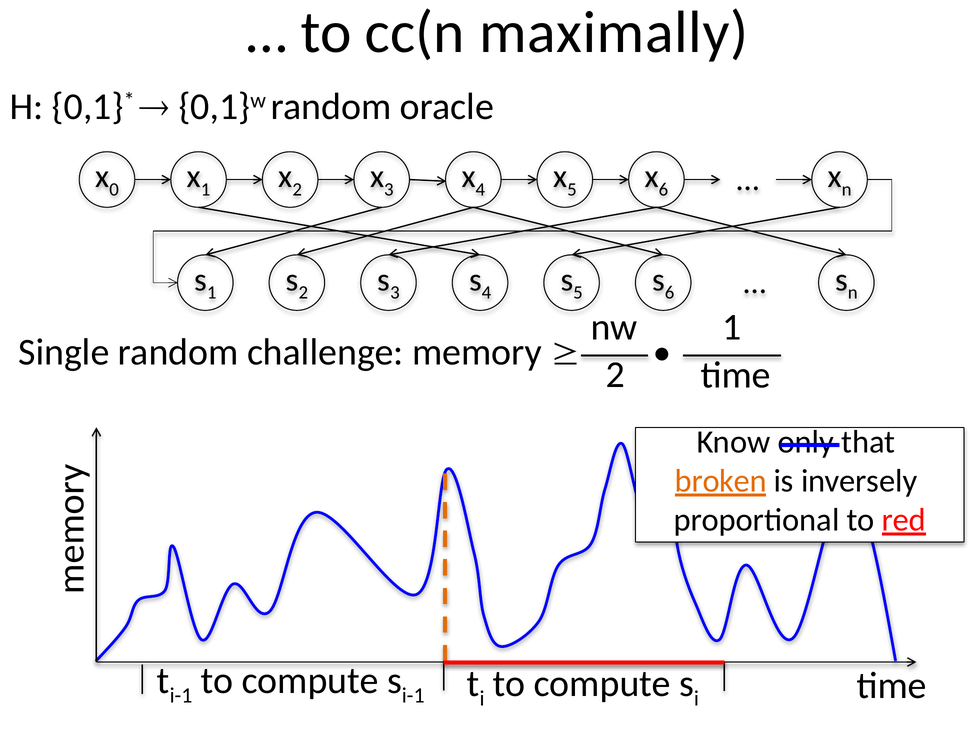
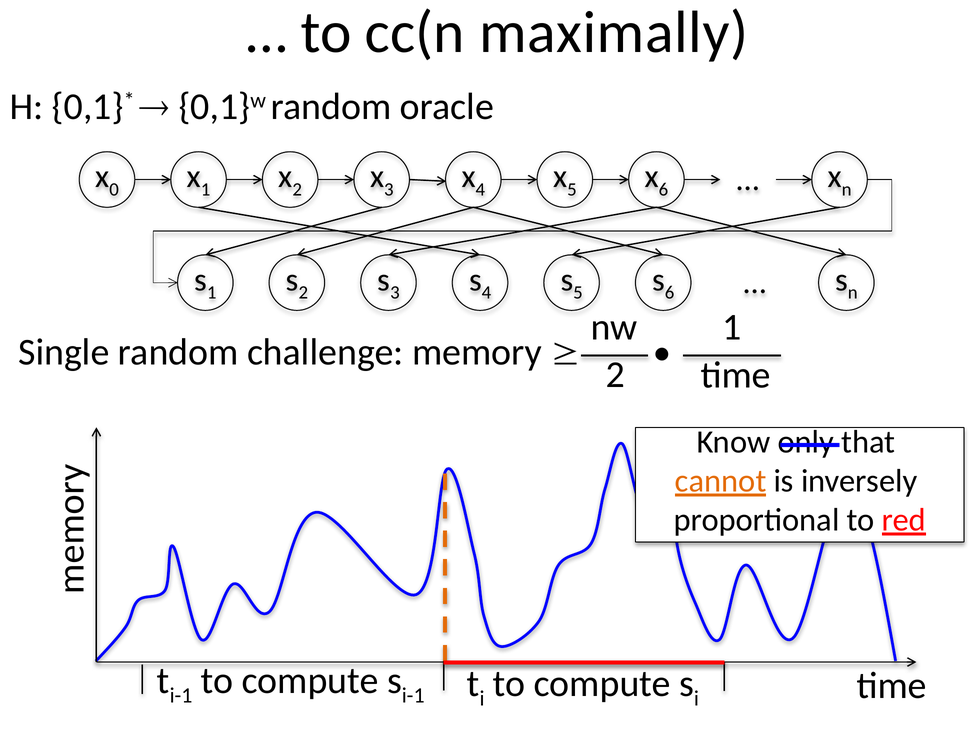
broken: broken -> cannot
